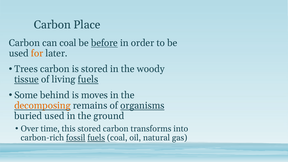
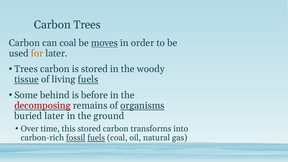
Carbon Place: Place -> Trees
before: before -> moves
moves: moves -> before
decomposing colour: orange -> red
buried used: used -> later
